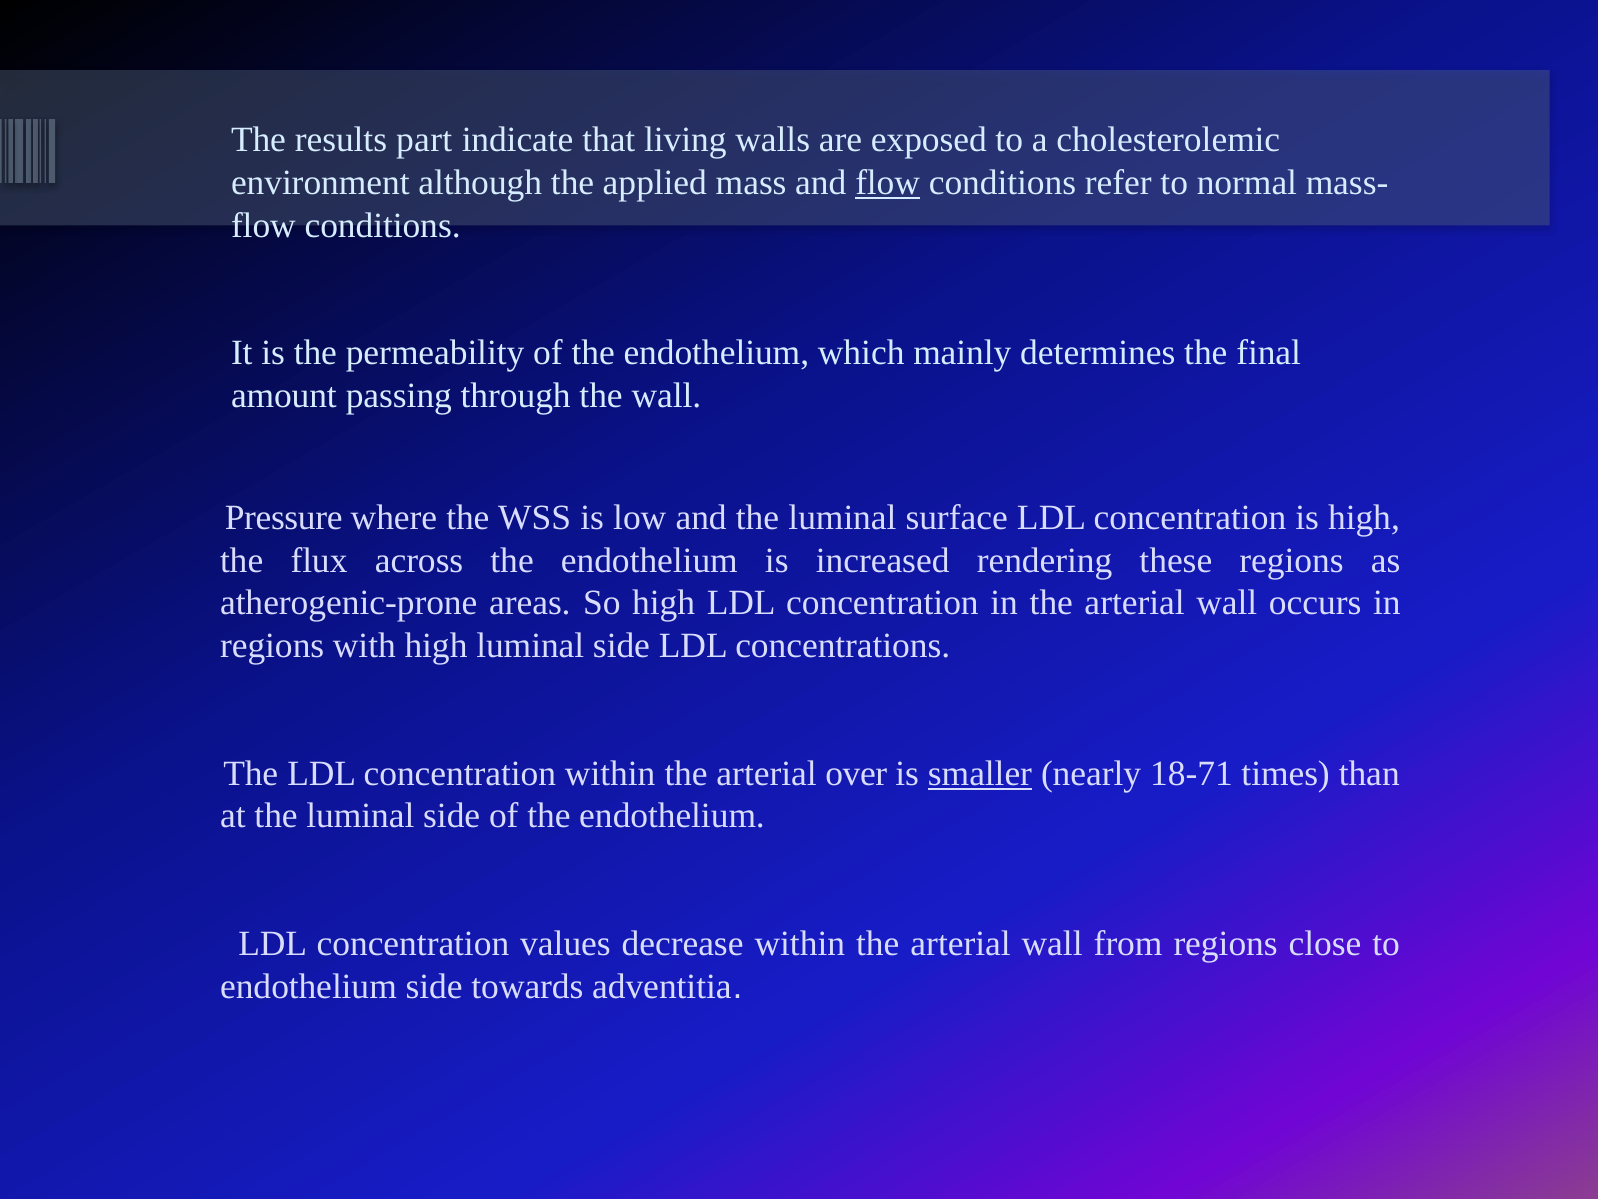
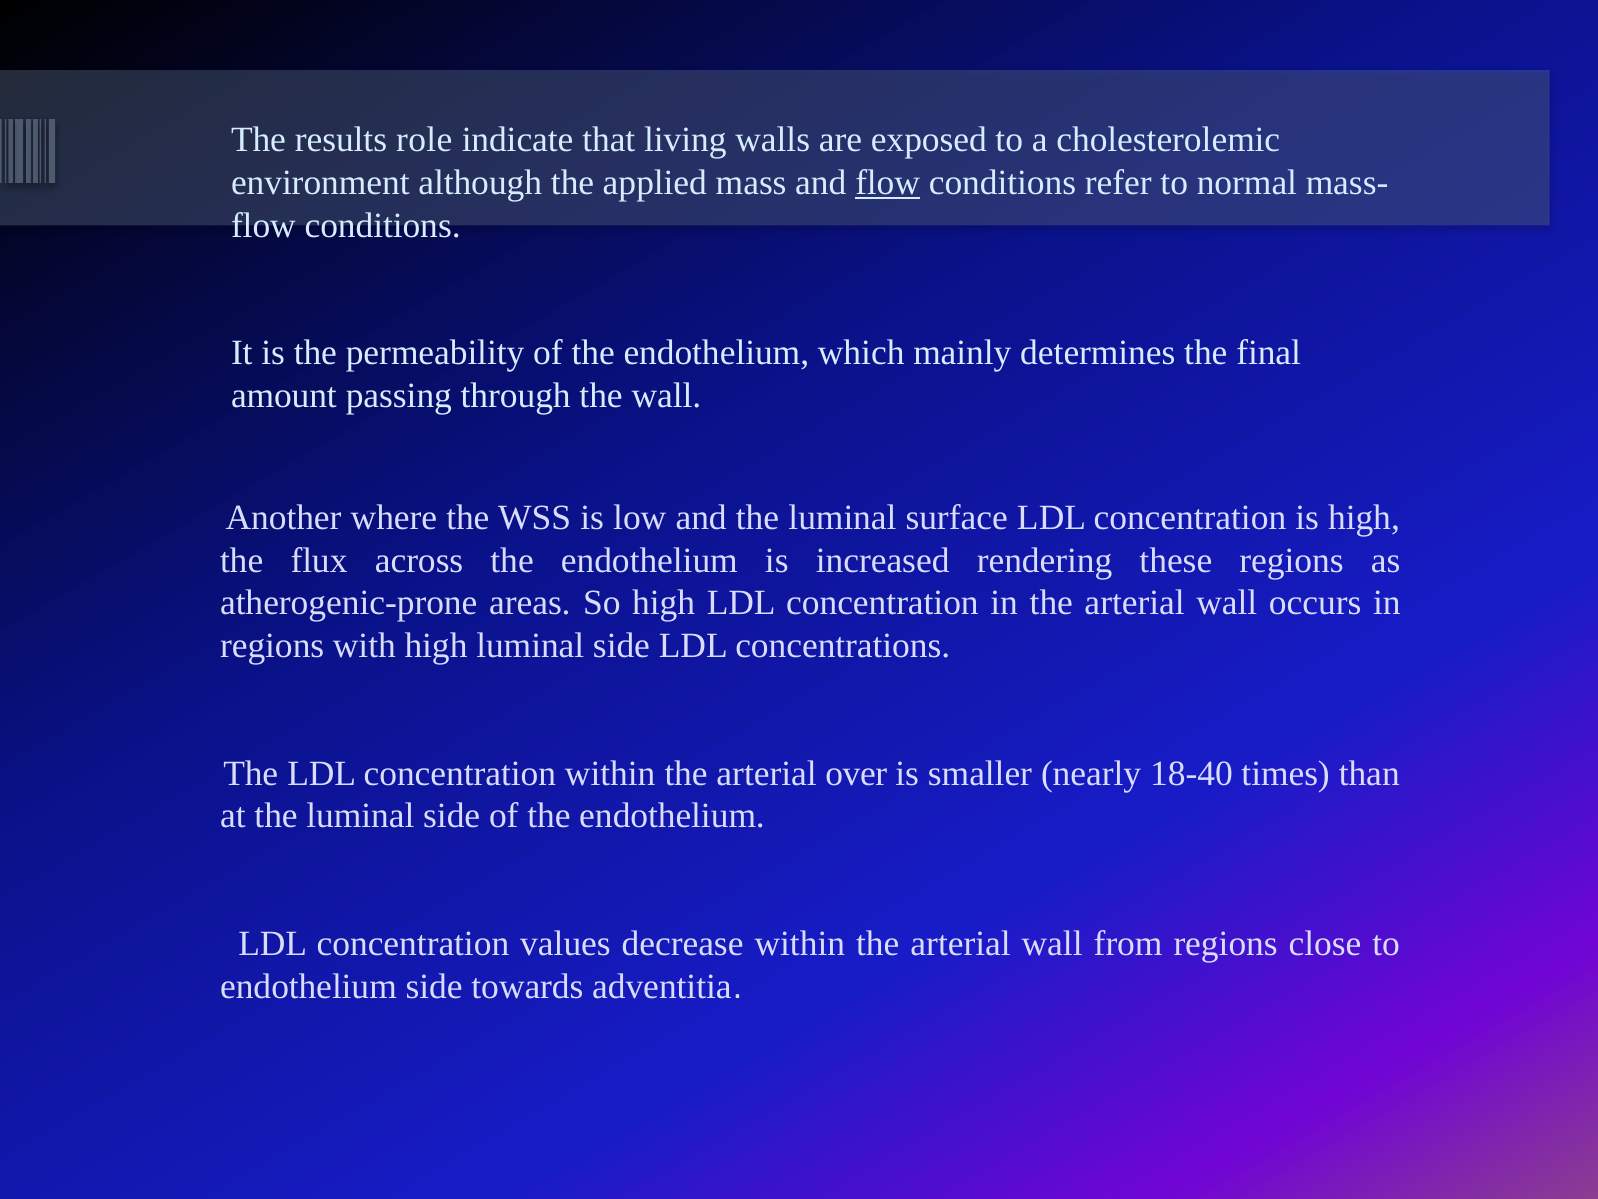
part: part -> role
Pressure: Pressure -> Another
smaller underline: present -> none
18-71: 18-71 -> 18-40
